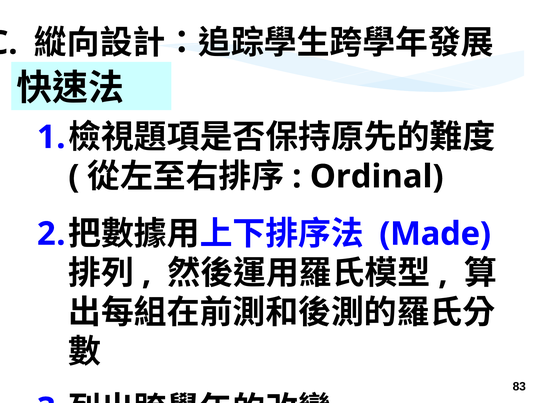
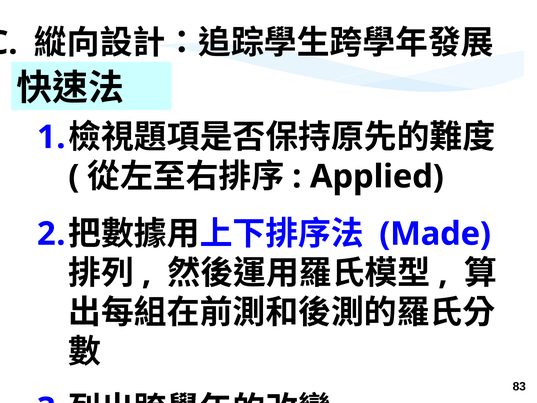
Ordinal: Ordinal -> Applied
